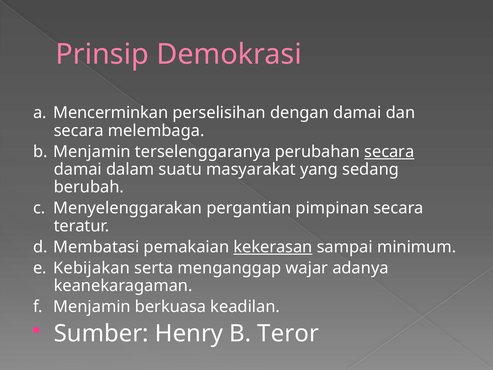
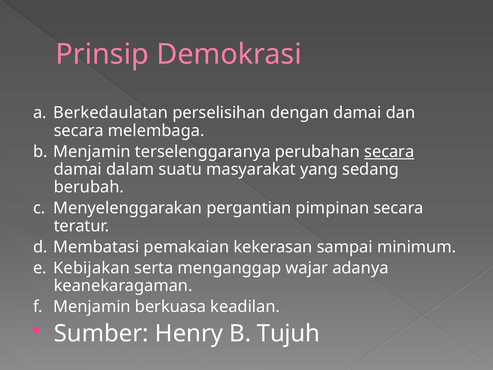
Mencerminkan: Mencerminkan -> Berkedaulatan
kekerasan underline: present -> none
Teror: Teror -> Tujuh
